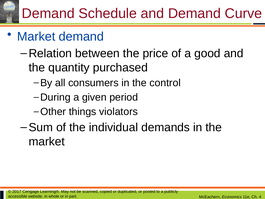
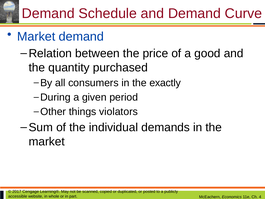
control: control -> exactly
